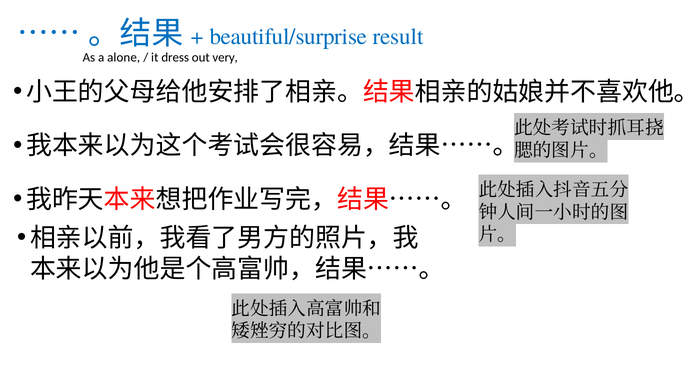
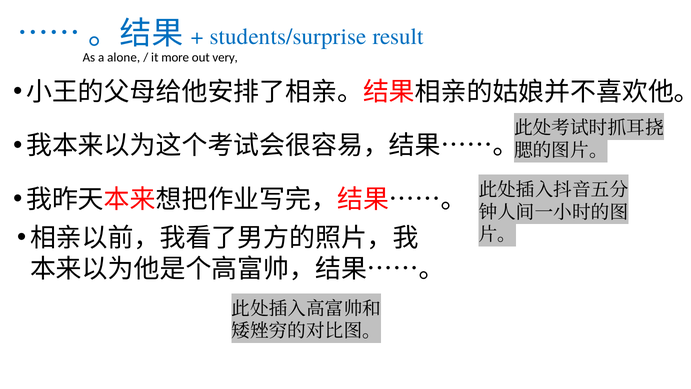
beautiful/surprise: beautiful/surprise -> students/surprise
dress: dress -> more
